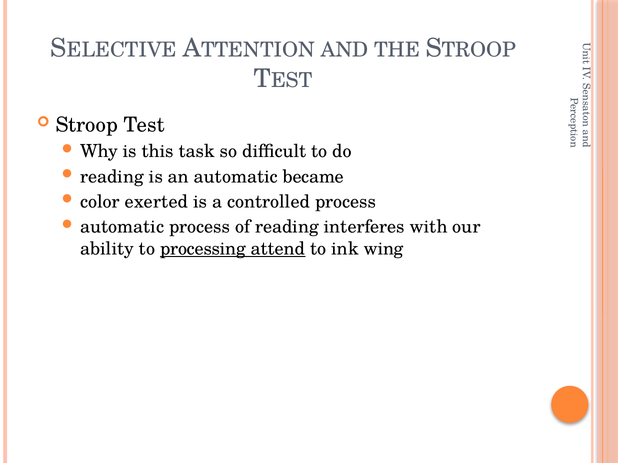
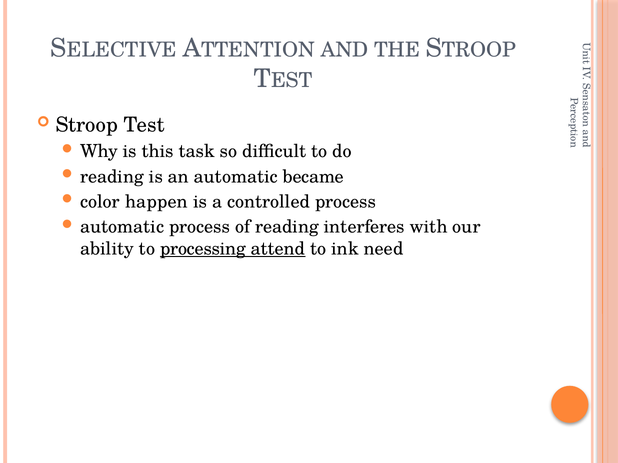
exerted: exerted -> happen
wing: wing -> need
